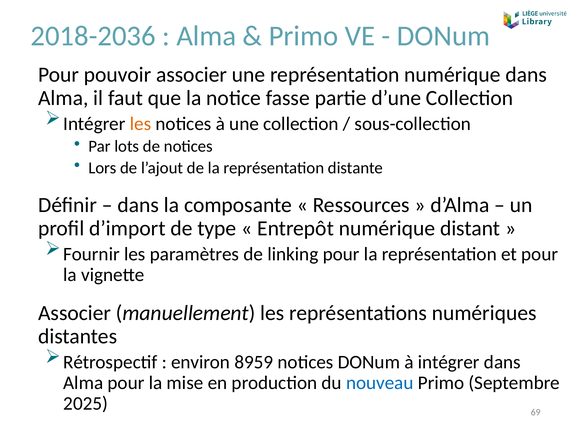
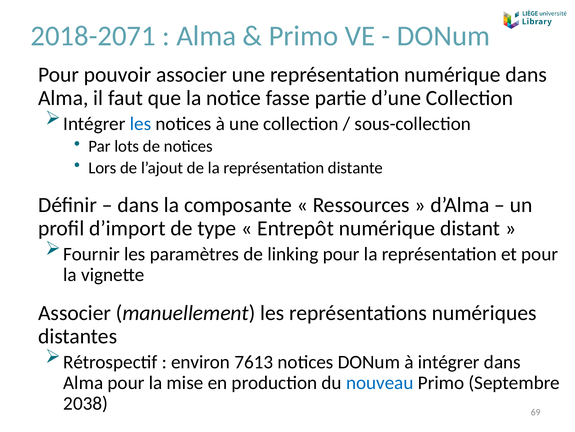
2018-2036: 2018-2036 -> 2018-2071
les at (140, 124) colour: orange -> blue
8959: 8959 -> 7613
2025: 2025 -> 2038
